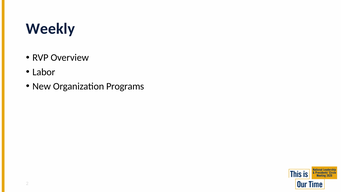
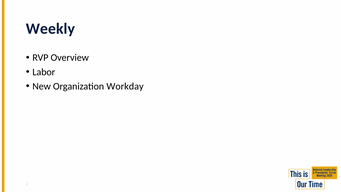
Programs: Programs -> Workday
